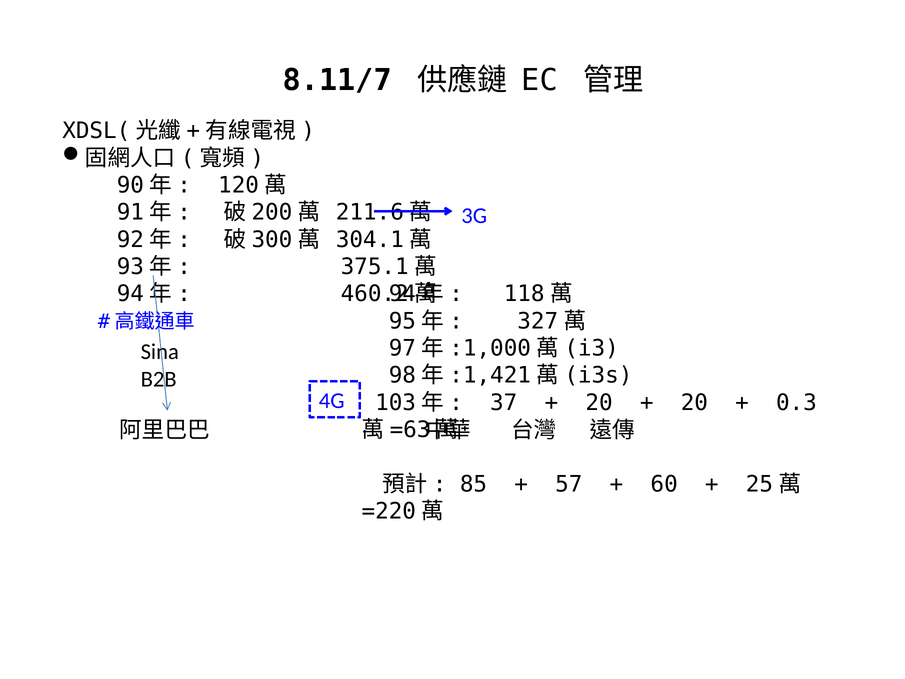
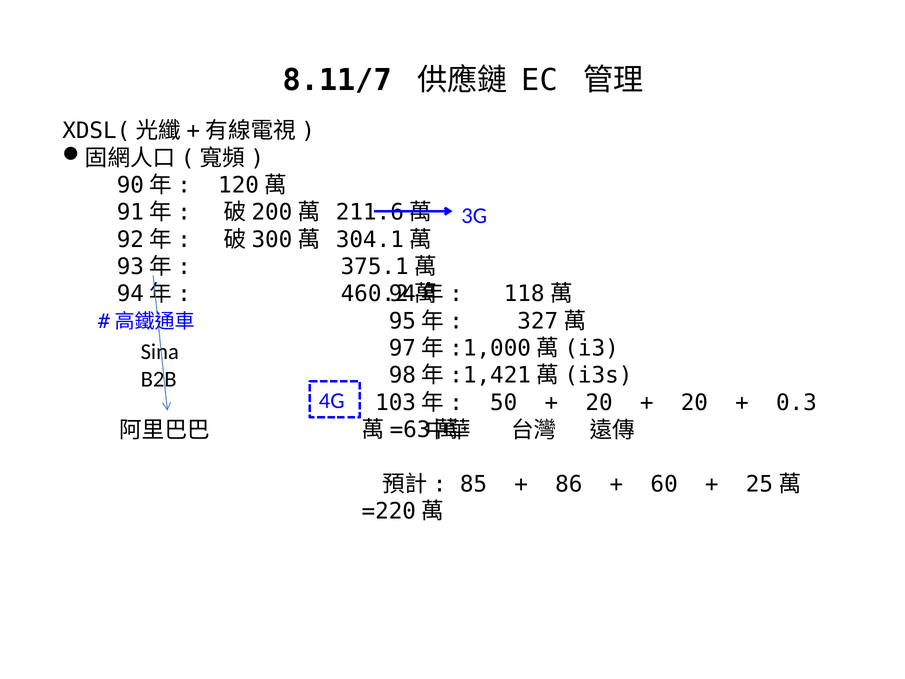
37: 37 -> 50
57: 57 -> 86
